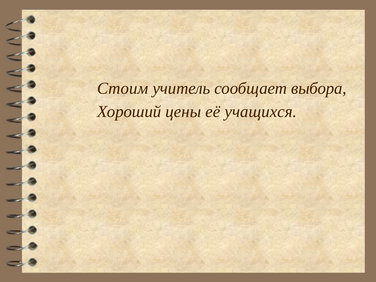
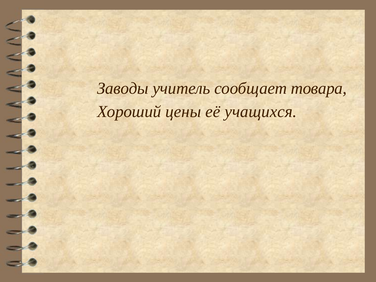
Стоим: Стоим -> Заводы
выбора: выбора -> товара
